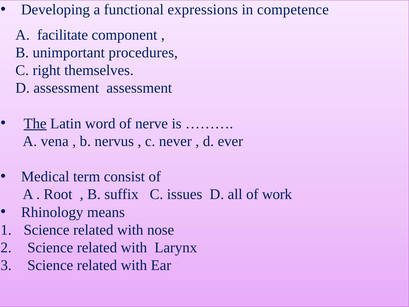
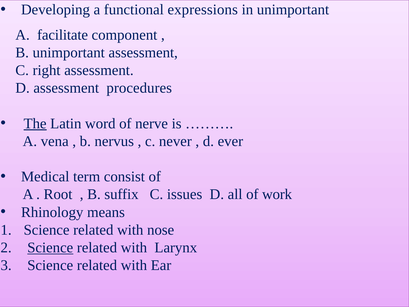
in competence: competence -> unimportant
unimportant procedures: procedures -> assessment
right themselves: themselves -> assessment
assessment assessment: assessment -> procedures
Science at (50, 247) underline: none -> present
